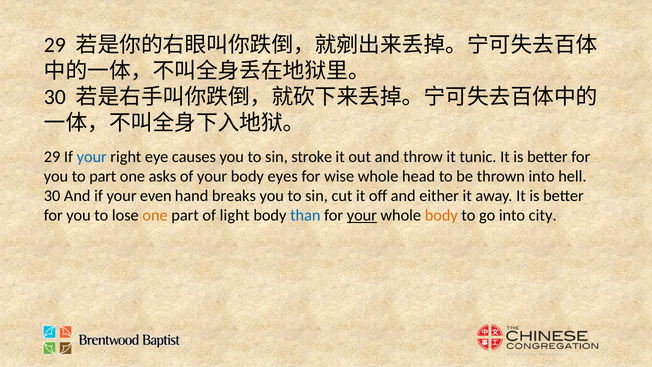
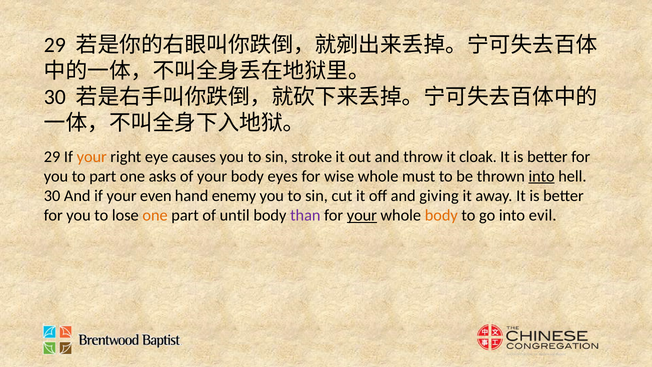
your at (92, 157) colour: blue -> orange
tunic: tunic -> cloak
head: head -> must
into at (542, 176) underline: none -> present
breaks: breaks -> enemy
either: either -> giving
light: light -> until
than colour: blue -> purple
city: city -> evil
